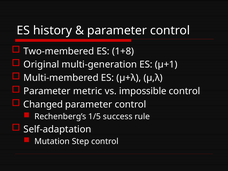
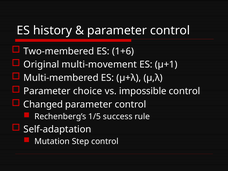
1+8: 1+8 -> 1+6
multi-generation: multi-generation -> multi-movement
metric: metric -> choice
